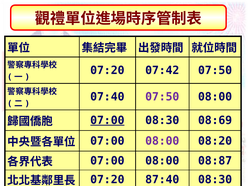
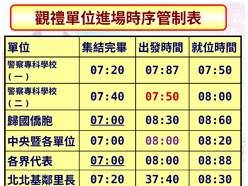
07:42: 07:42 -> 07:87
07:50 at (162, 97) colour: purple -> red
08:69: 08:69 -> 08:60
07:00 at (107, 161) underline: none -> present
08:87: 08:87 -> 08:88
87:40: 87:40 -> 37:40
